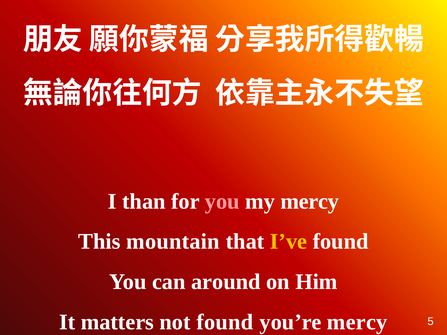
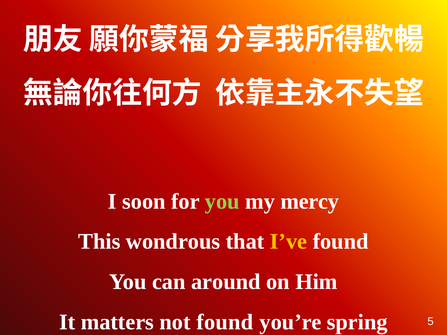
than: than -> soon
you at (222, 202) colour: pink -> light green
mountain: mountain -> wondrous
you’re mercy: mercy -> spring
